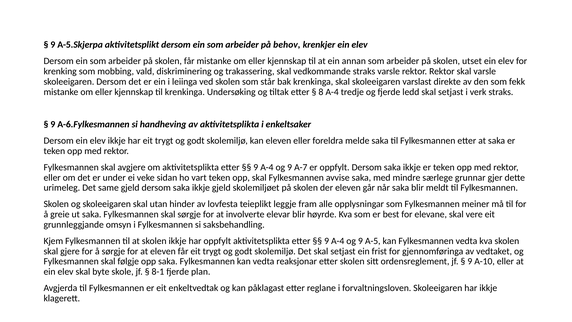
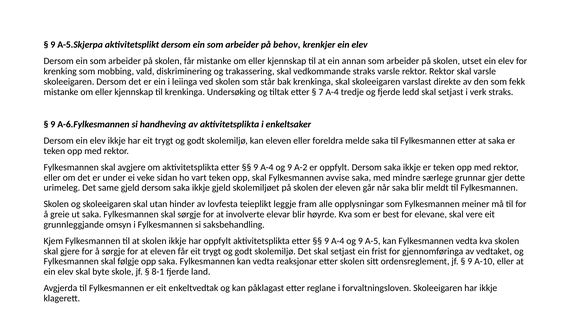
8: 8 -> 7
A-7: A-7 -> A-2
plan: plan -> land
